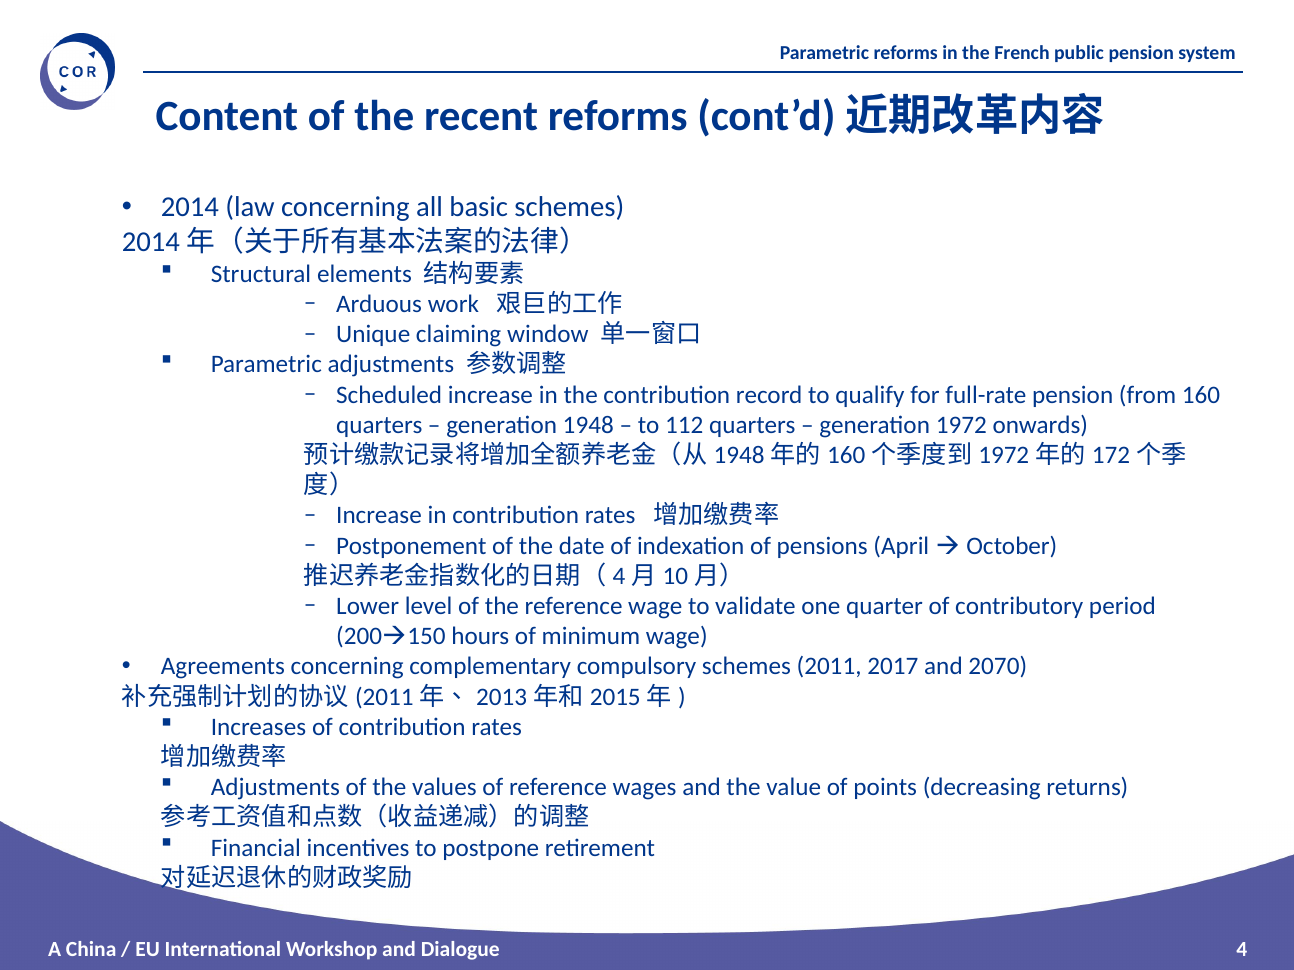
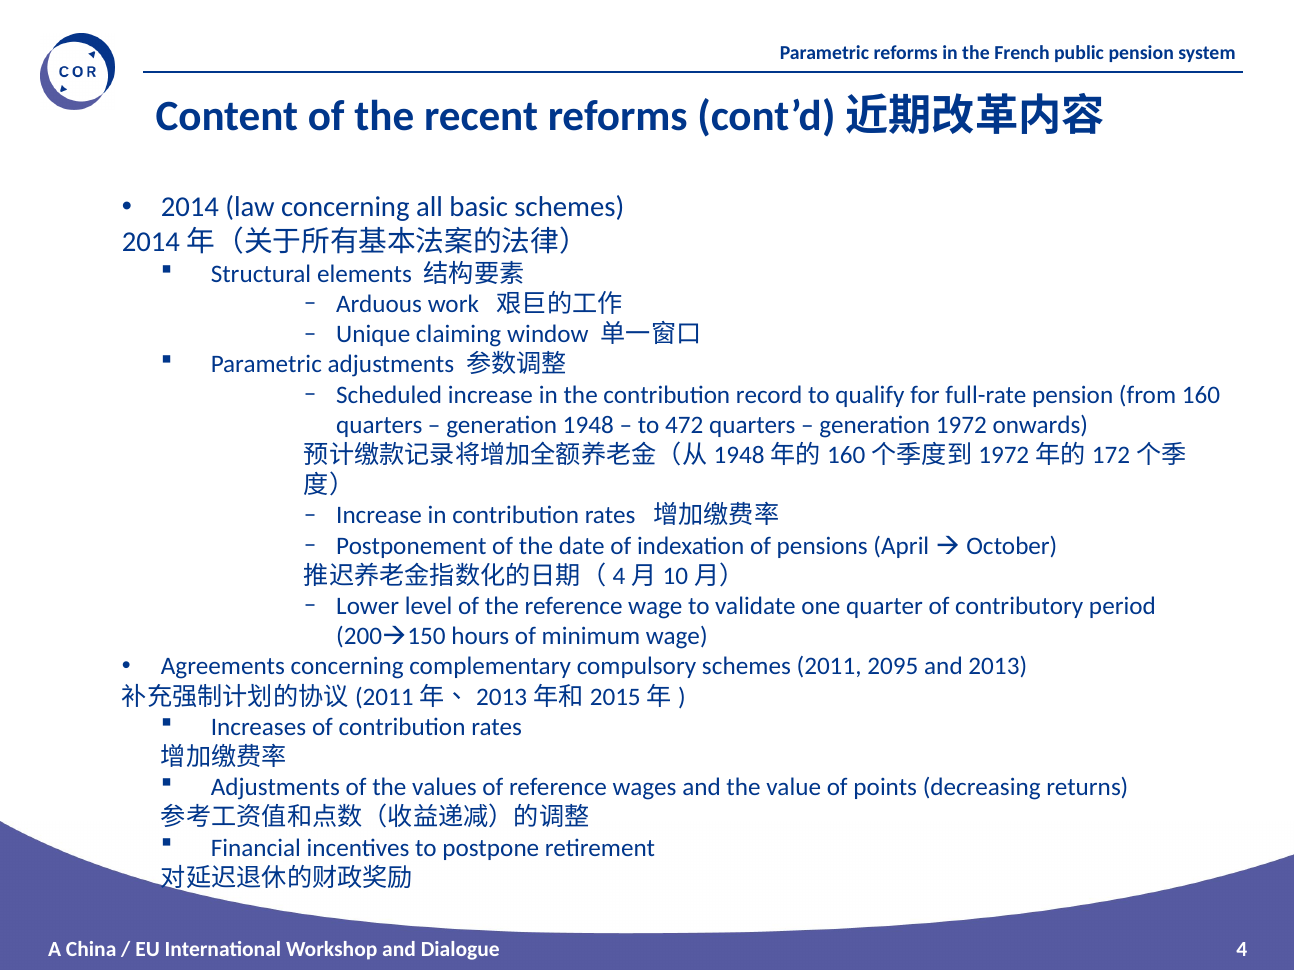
112: 112 -> 472
2017: 2017 -> 2095
2070: 2070 -> 2013
